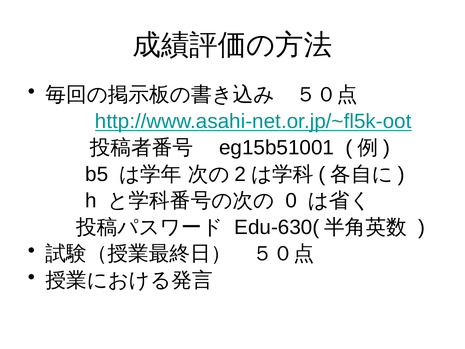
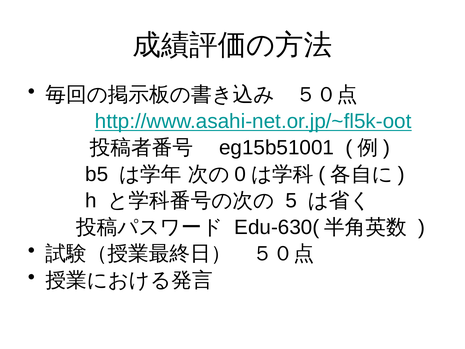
2: 2 -> 0
0: 0 -> 5
